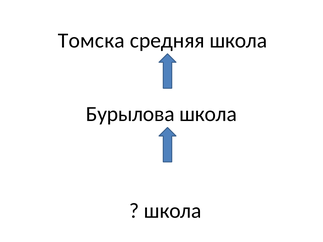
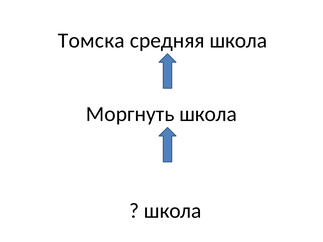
Бурылова: Бурылова -> Моргнуть
